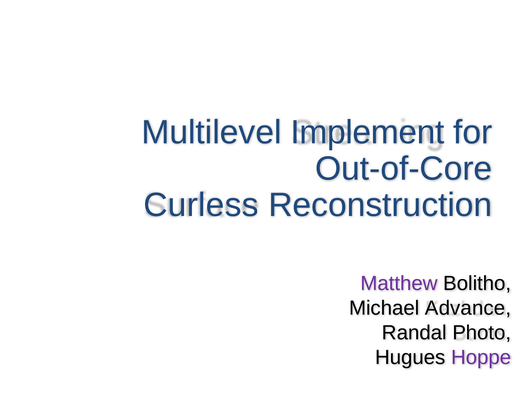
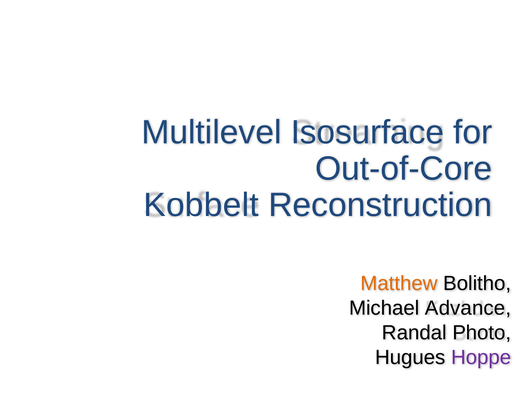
Implement: Implement -> Isosurface
Curless: Curless -> Kobbelt
Matthew colour: purple -> orange
